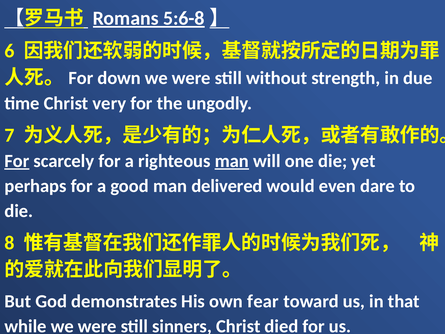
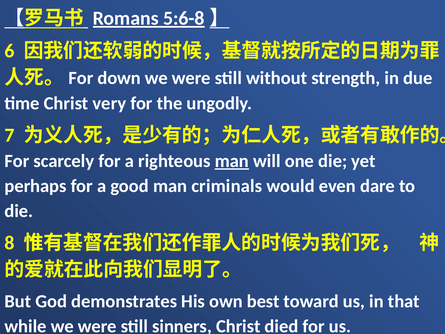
For at (17, 161) underline: present -> none
delivered: delivered -> criminals
fear: fear -> best
